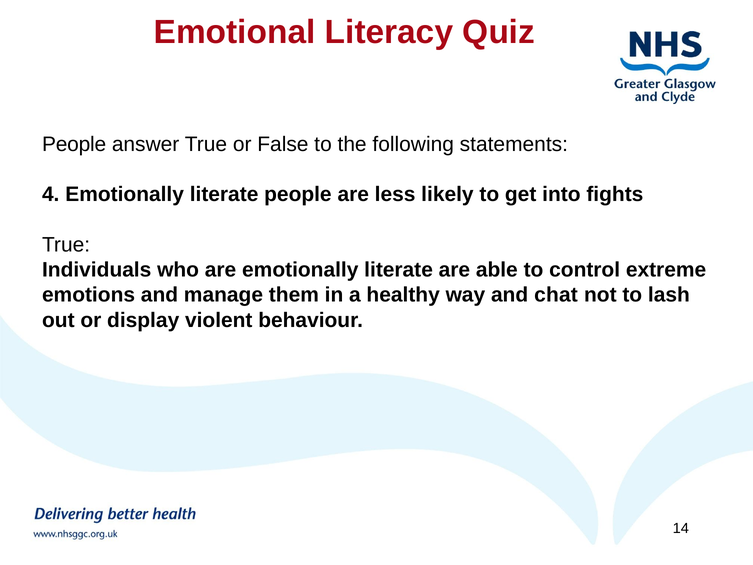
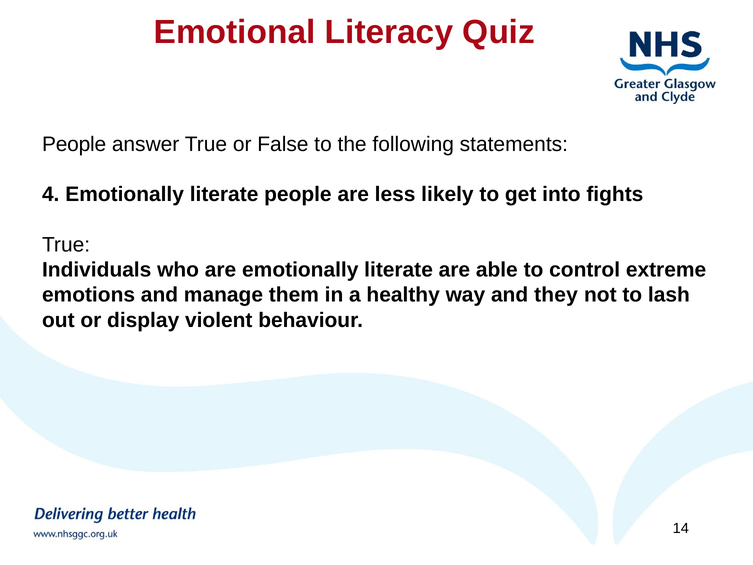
chat: chat -> they
